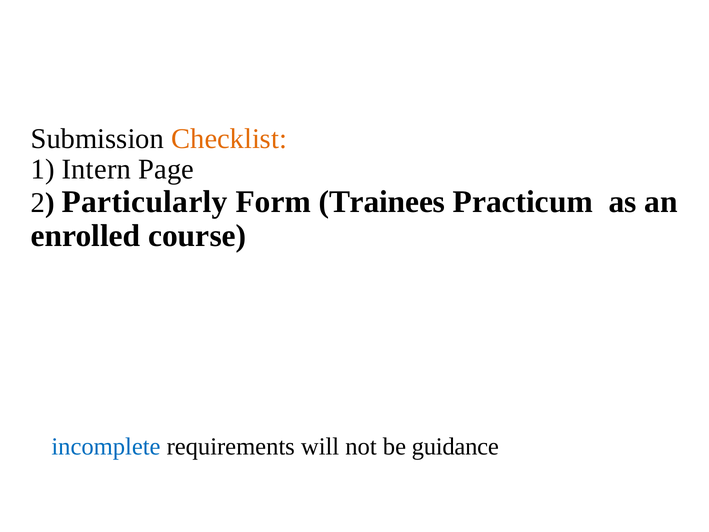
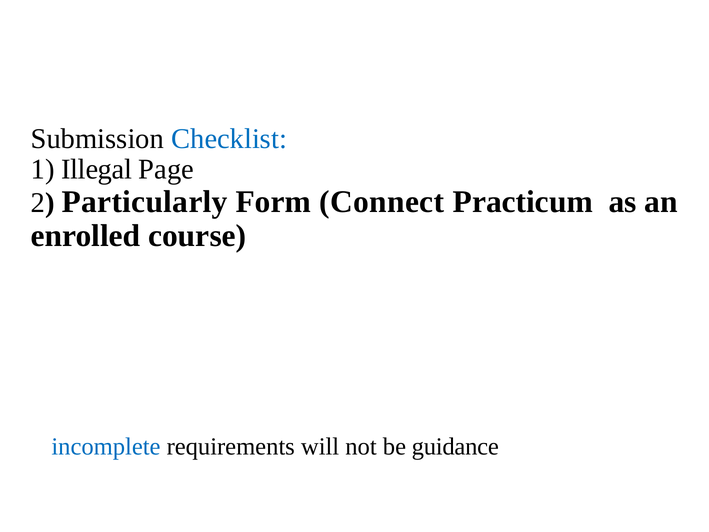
Checklist colour: orange -> blue
Intern: Intern -> Illegal
Trainees: Trainees -> Connect
